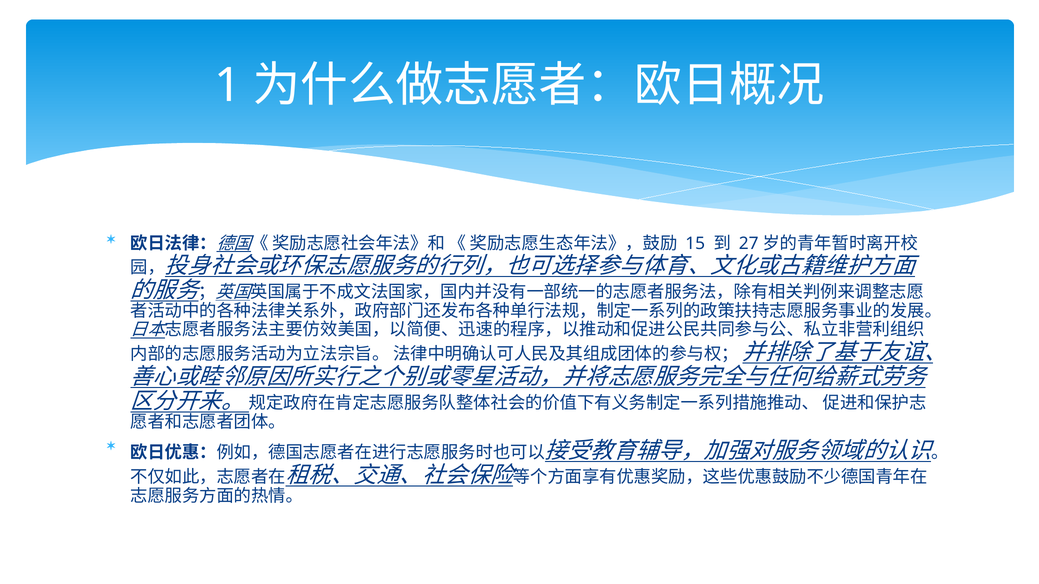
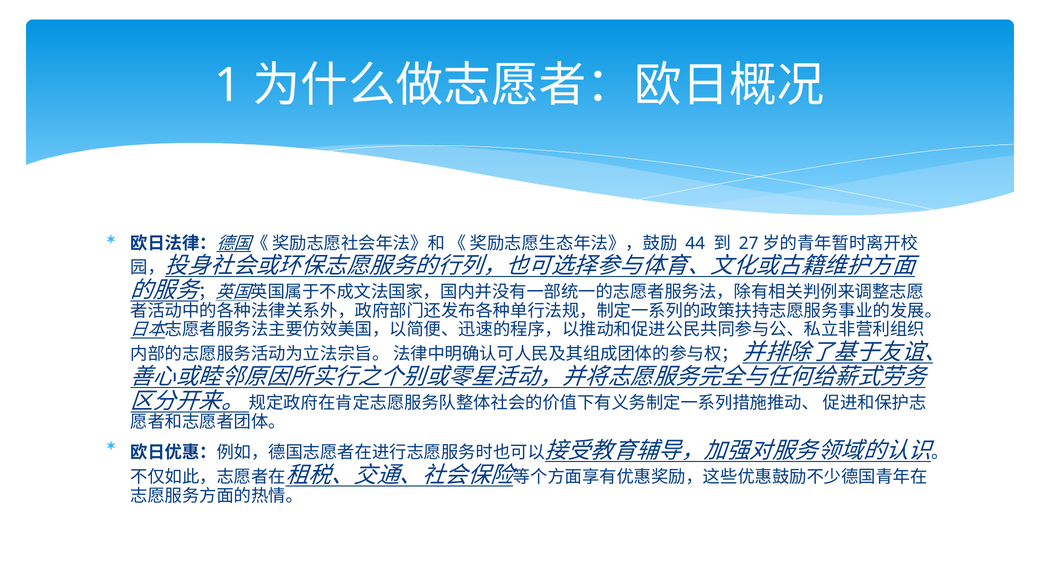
15: 15 -> 44
